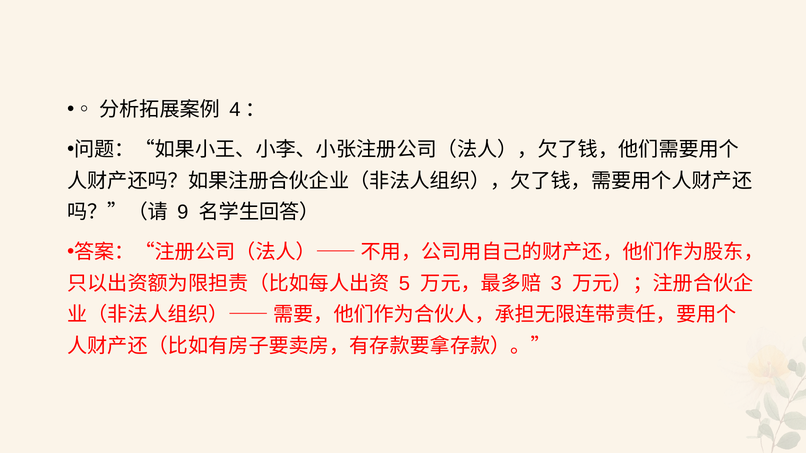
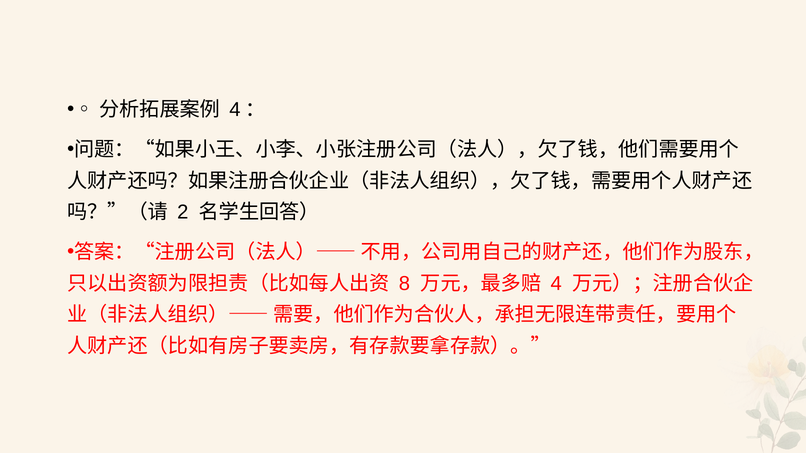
9: 9 -> 2
5: 5 -> 8
3: 3 -> 4
